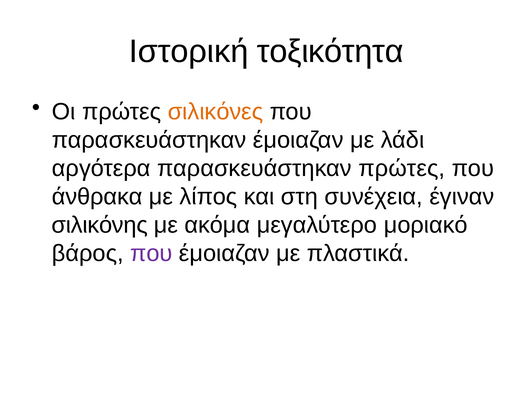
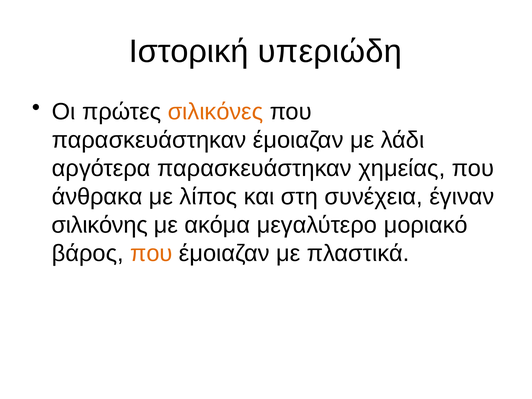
τοξικότητα: τοξικότητα -> υπεριώδη
παρασκευάστηκαν πρώτες: πρώτες -> χημείας
που at (151, 254) colour: purple -> orange
